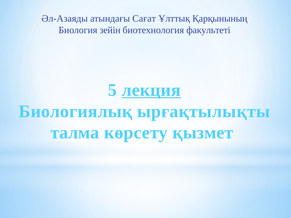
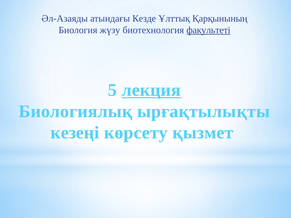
Сағат: Сағат -> Кезде
зейін: зейін -> жүзу
факультеті underline: none -> present
талма: талма -> кезеңі
